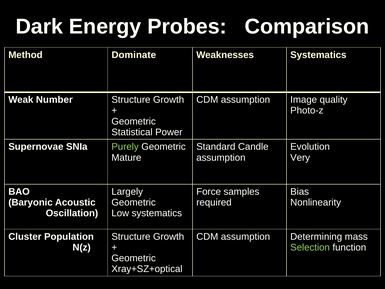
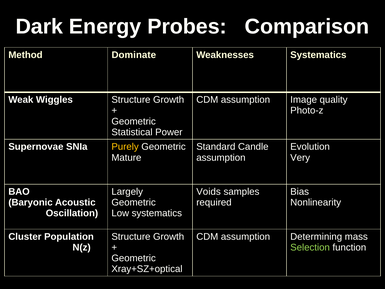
Number: Number -> Wiggles
Purely colour: light green -> yellow
Force: Force -> Voids
